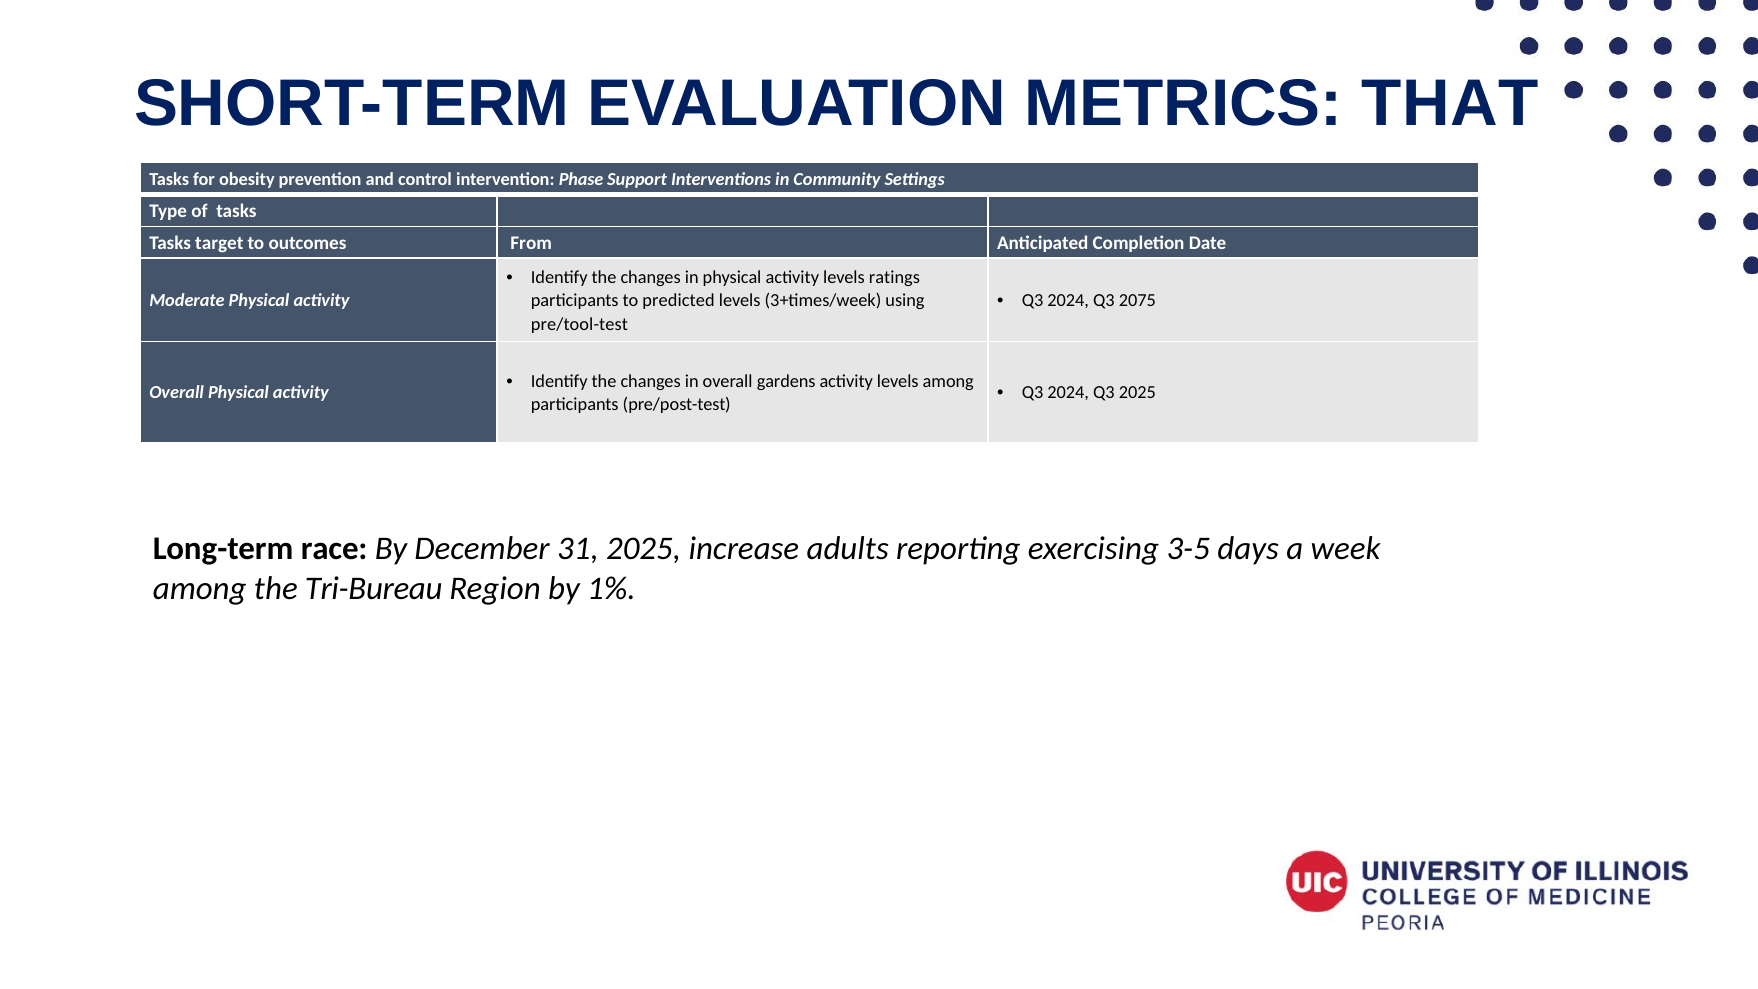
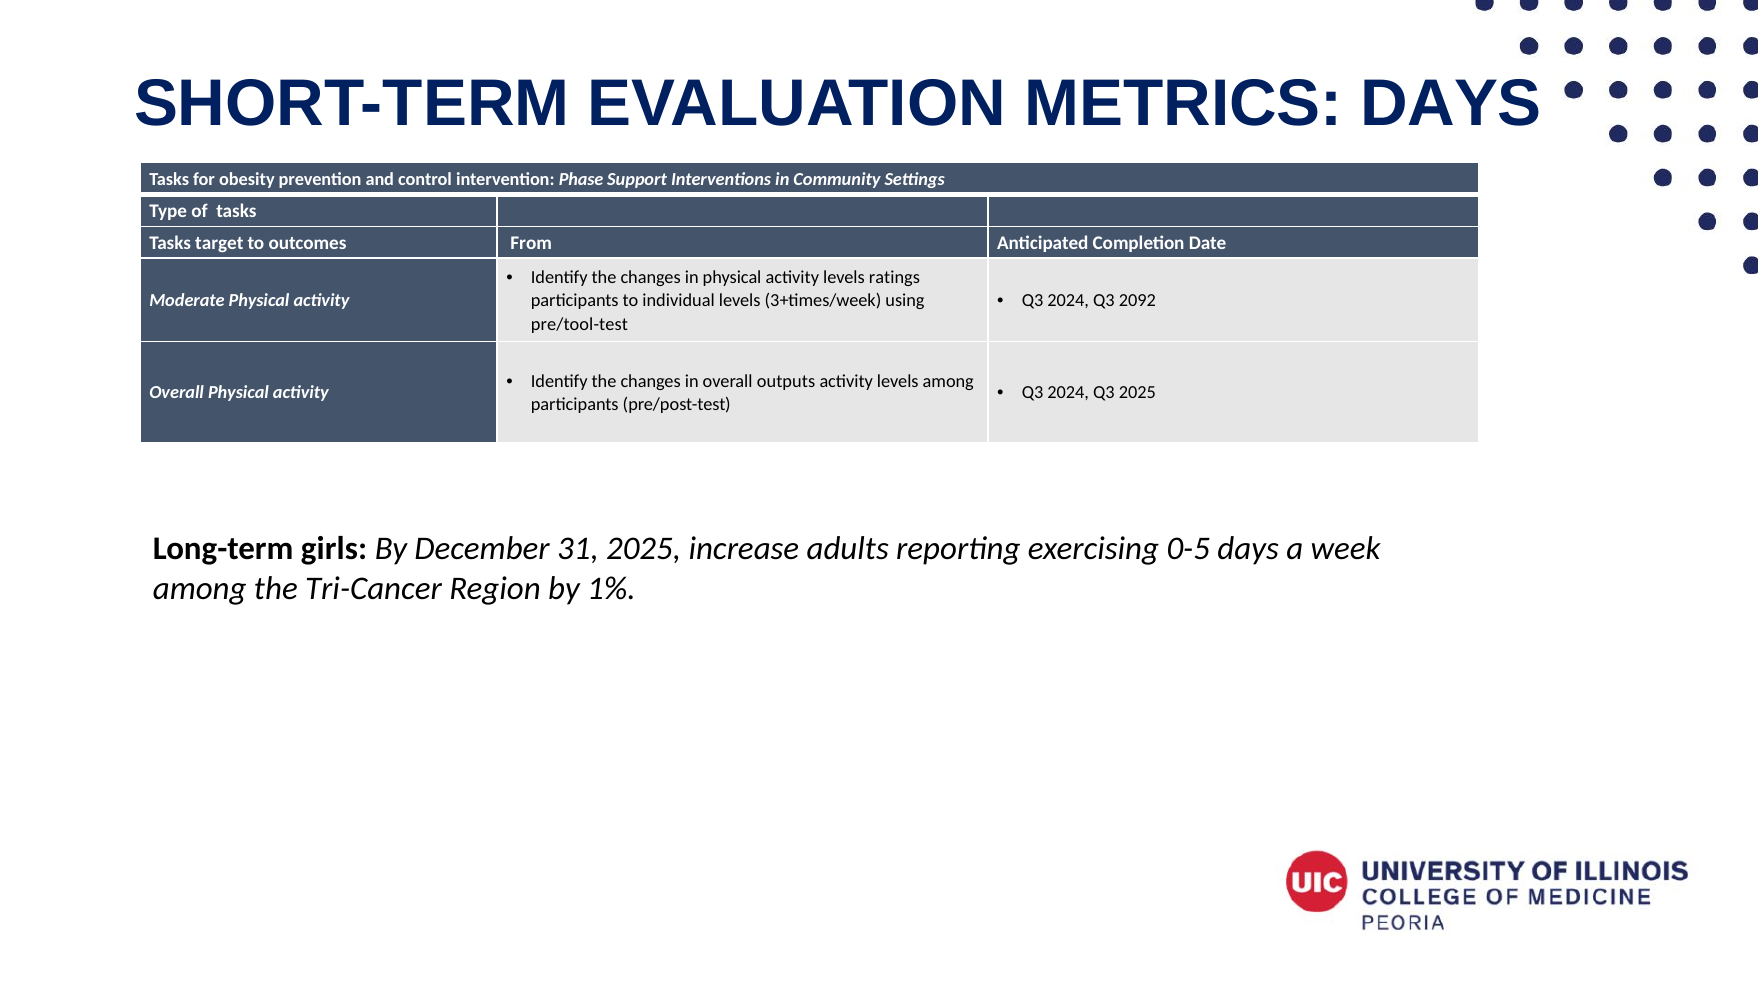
METRICS THAT: THAT -> DAYS
2075: 2075 -> 2092
predicted: predicted -> individual
gardens: gardens -> outputs
race: race -> girls
3-5: 3-5 -> 0-5
Tri-Bureau: Tri-Bureau -> Tri-Cancer
